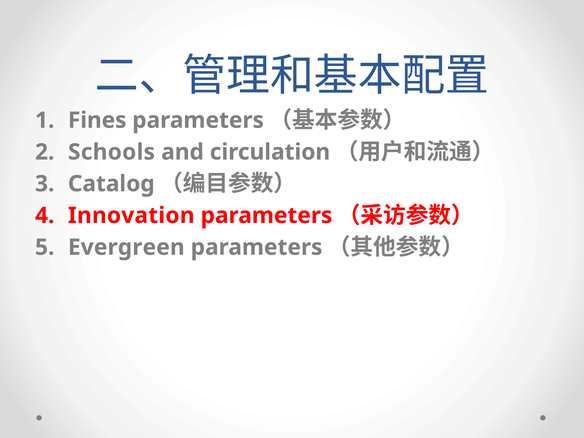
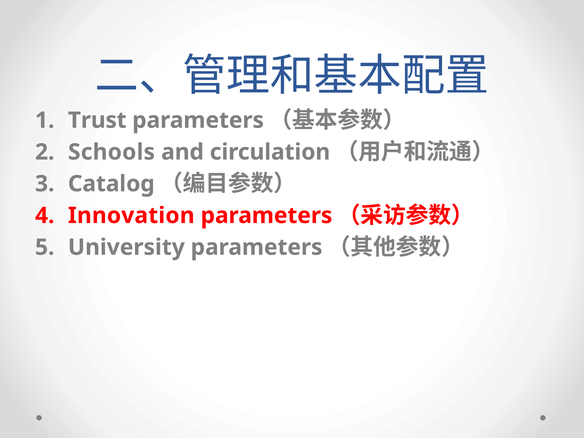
Fines: Fines -> Trust
Evergreen: Evergreen -> University
